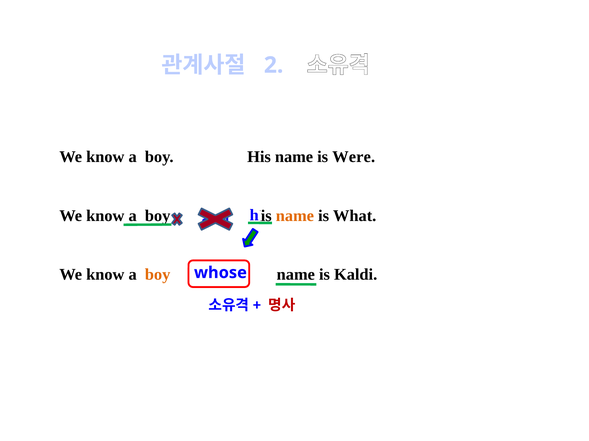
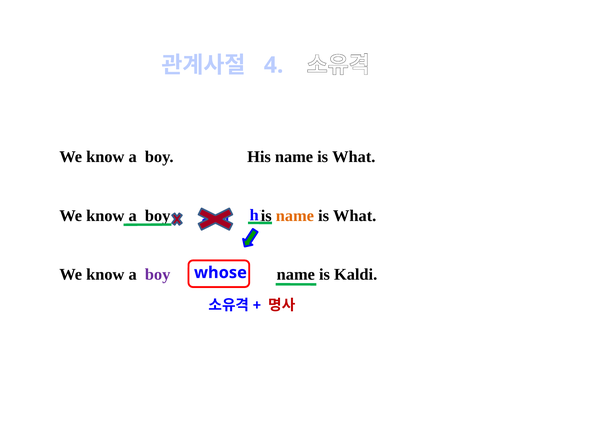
2: 2 -> 4
Were at (354, 157): Were -> What
boy at (158, 275) colour: orange -> purple
